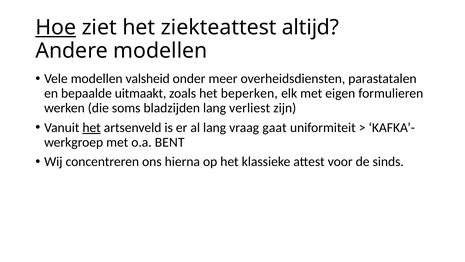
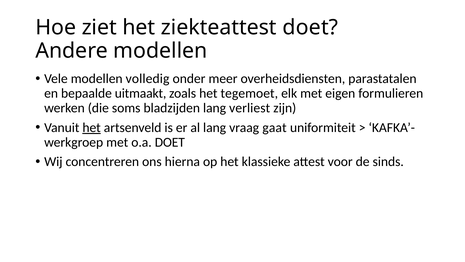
Hoe underline: present -> none
ziekteattest altijd: altijd -> doet
valsheid: valsheid -> volledig
beperken: beperken -> tegemoet
o.a BENT: BENT -> DOET
